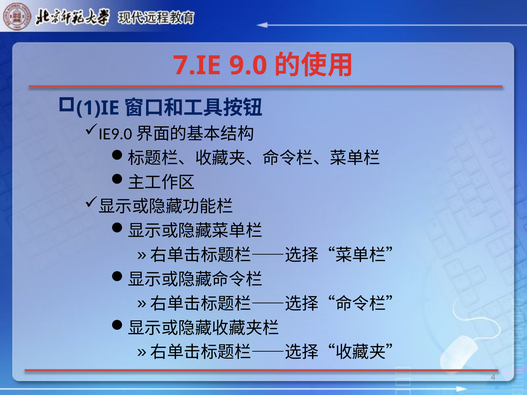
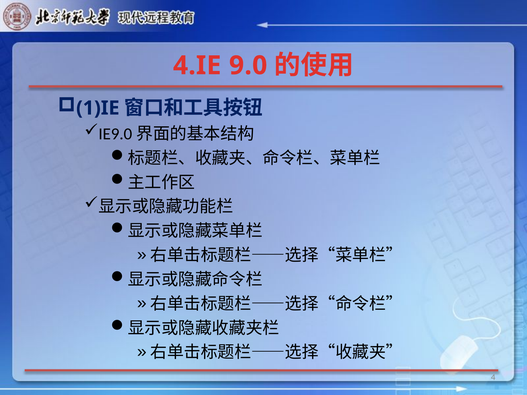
7.IE: 7.IE -> 4.IE
